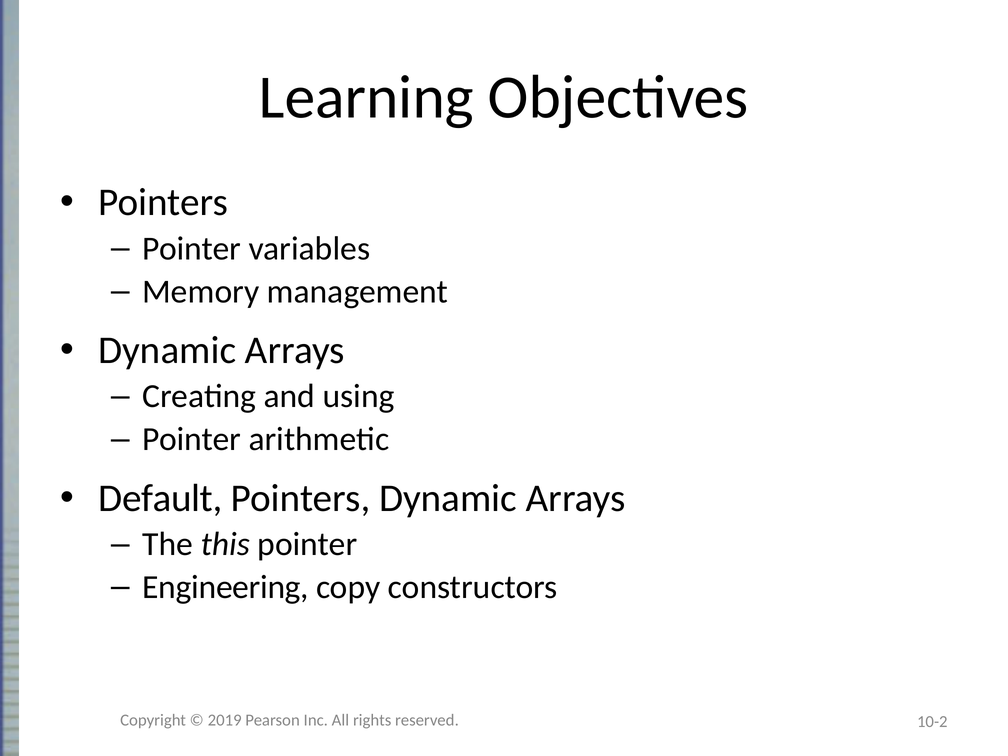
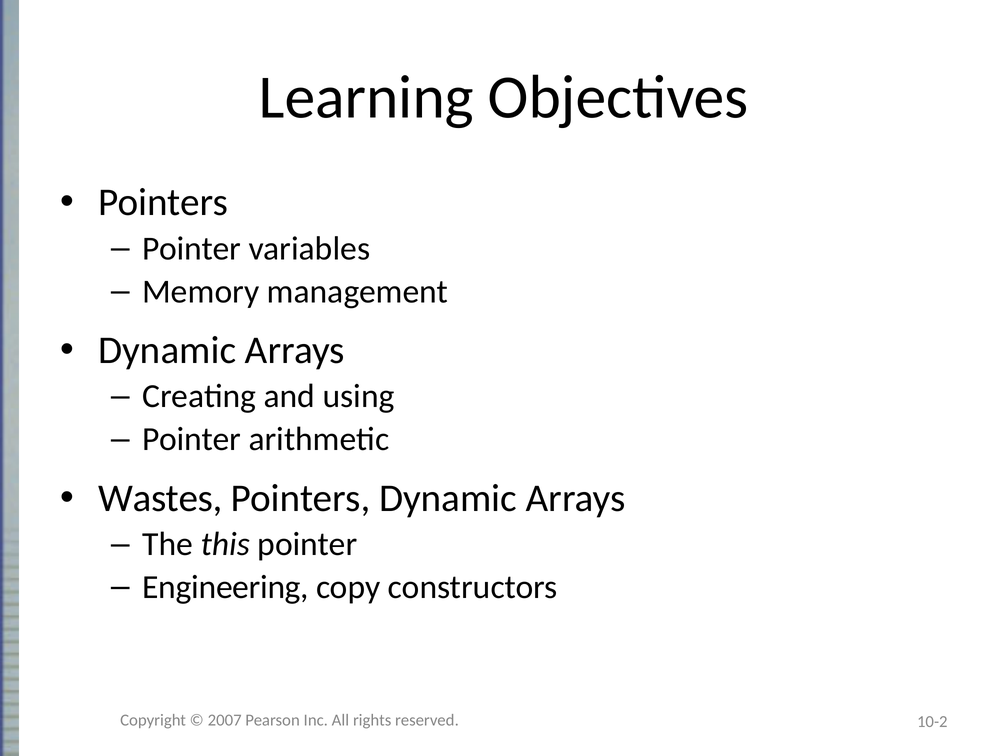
Default: Default -> Wastes
2019: 2019 -> 2007
